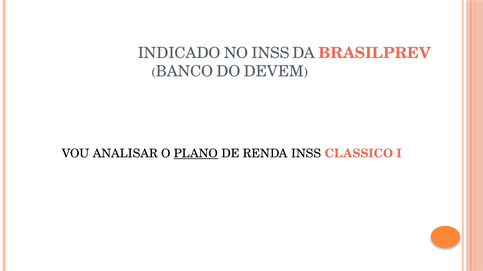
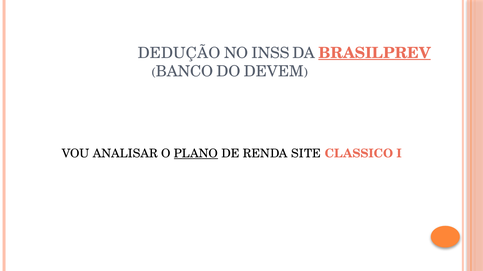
INDICADO: INDICADO -> DEDUÇÃO
BRASILPREV underline: none -> present
RENDA INSS: INSS -> SITE
